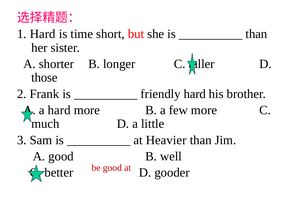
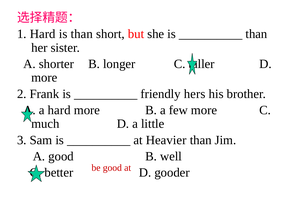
is time: time -> than
those at (44, 78): those -> more
friendly hard: hard -> hers
